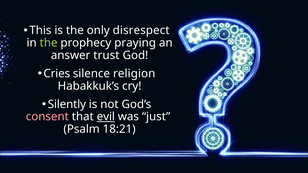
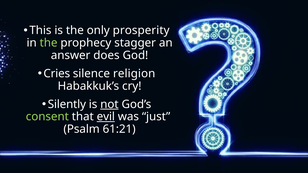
disrespect: disrespect -> prosperity
praying: praying -> stagger
trust: trust -> does
not underline: none -> present
consent colour: pink -> light green
18:21: 18:21 -> 61:21
